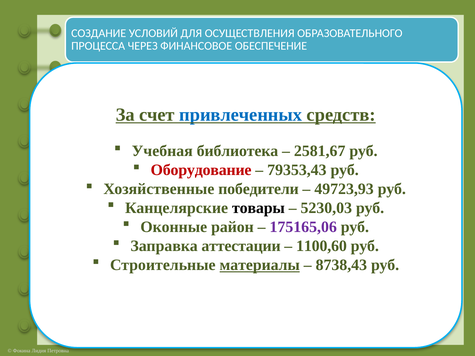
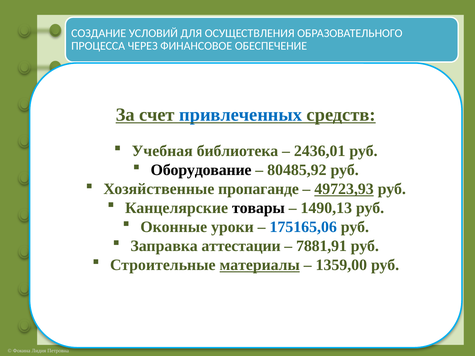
2581,67: 2581,67 -> 2436,01
Оборудование colour: red -> black
79353,43: 79353,43 -> 80485,92
победители: победители -> пропаганде
49723,93 underline: none -> present
5230,03: 5230,03 -> 1490,13
район: район -> уроки
175165,06 colour: purple -> blue
1100,60: 1100,60 -> 7881,91
8738,43: 8738,43 -> 1359,00
